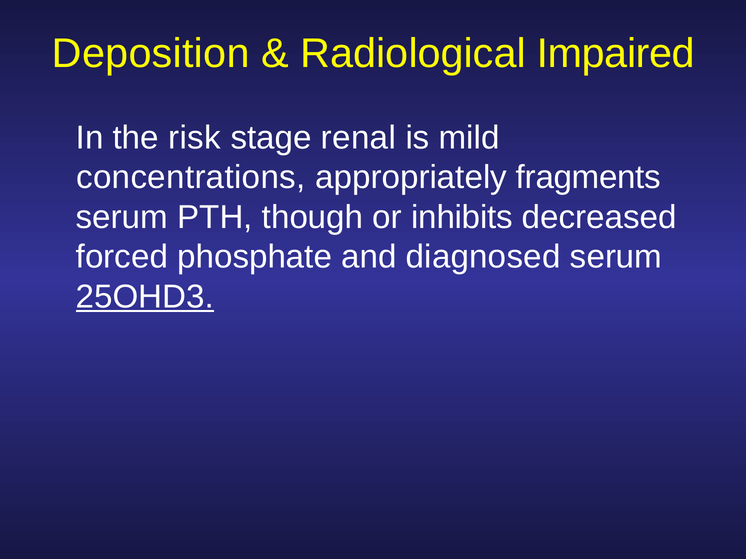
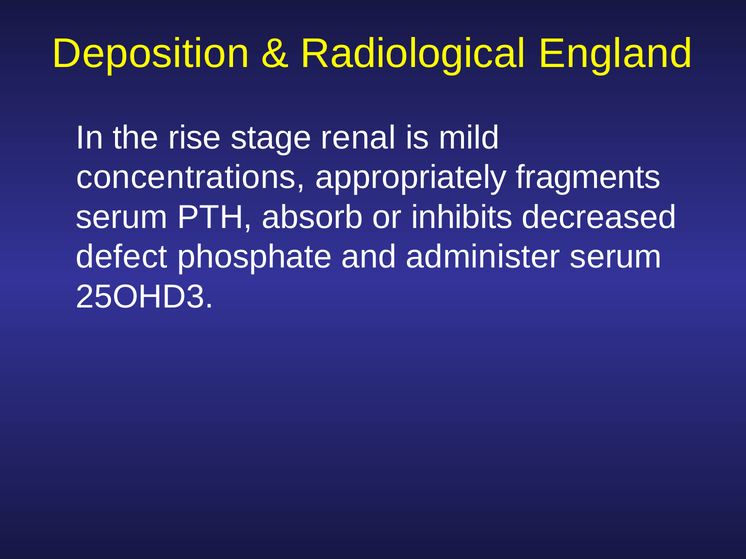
Impaired: Impaired -> England
risk: risk -> rise
though: though -> absorb
forced: forced -> defect
diagnosed: diagnosed -> administer
25OHD3 underline: present -> none
